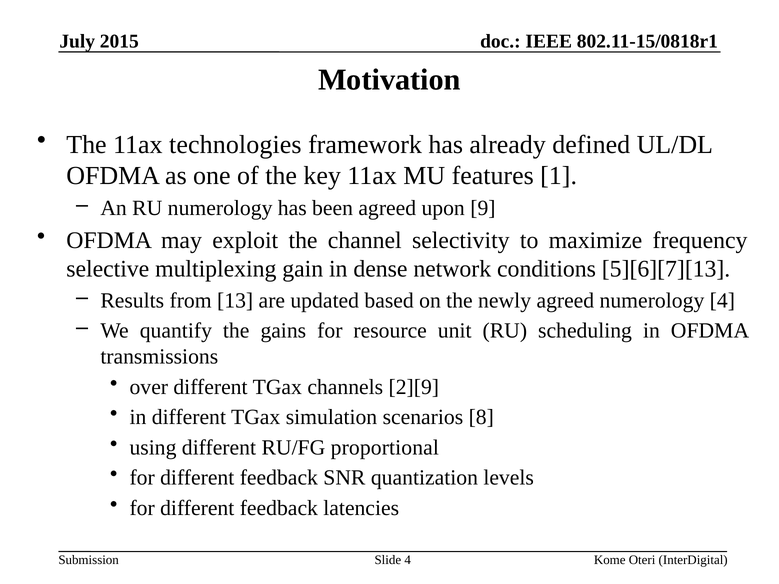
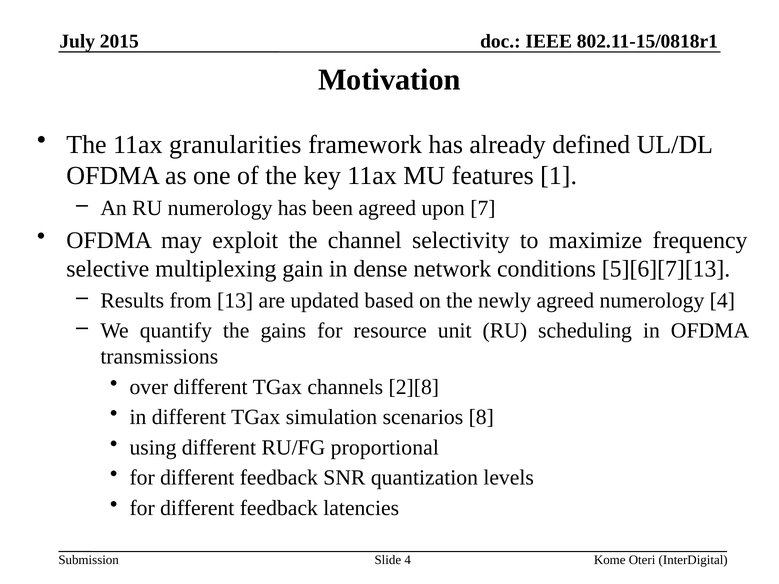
technologies: technologies -> granularities
9: 9 -> 7
2][9: 2][9 -> 2][8
